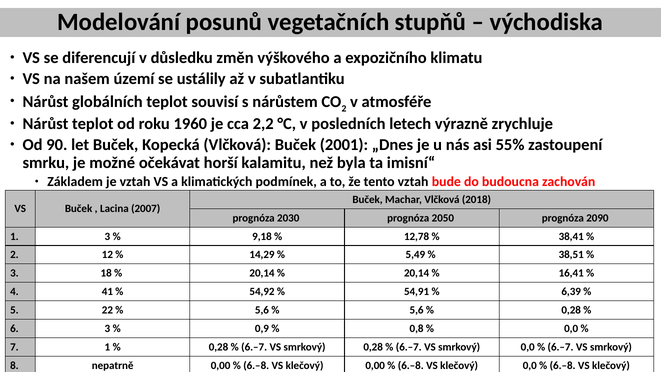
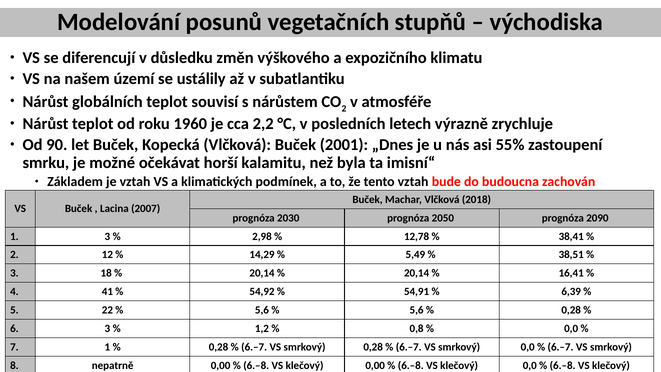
9,18: 9,18 -> 2,98
0,9: 0,9 -> 1,2
